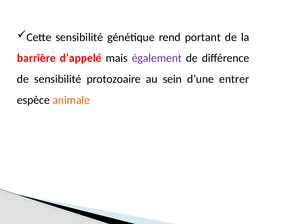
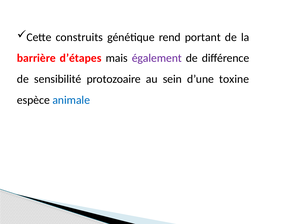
Cette sensibilité: sensibilité -> construits
d’appelé: d’appelé -> d’étapes
entrer: entrer -> toxine
animale colour: orange -> blue
